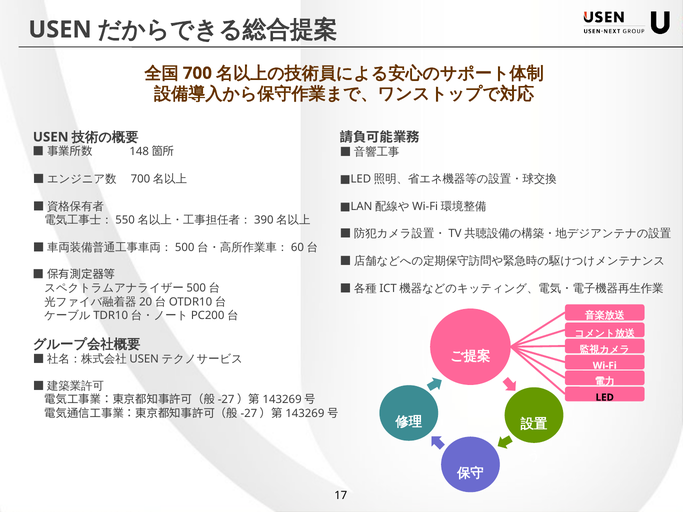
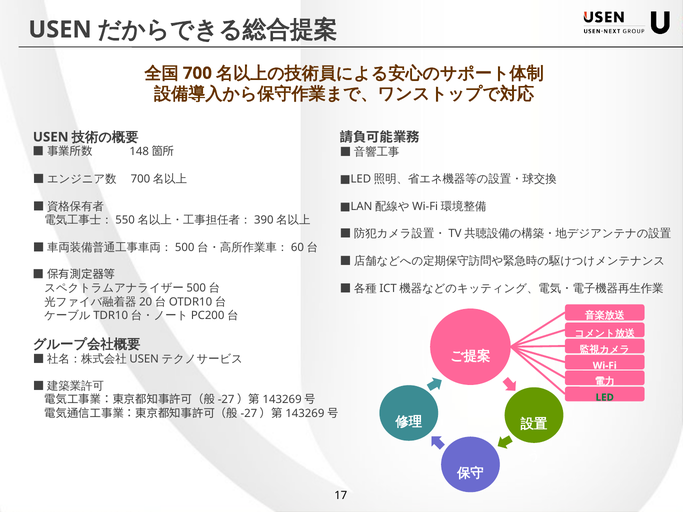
LED colour: black -> green
